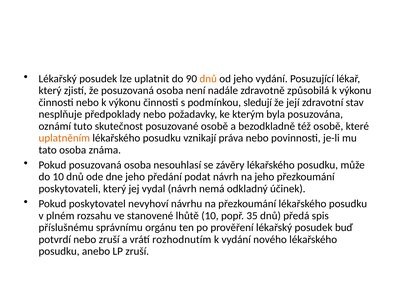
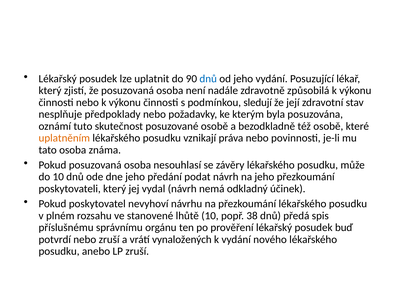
dnů at (208, 79) colour: orange -> blue
35: 35 -> 38
rozhodnutím: rozhodnutím -> vynaložených
